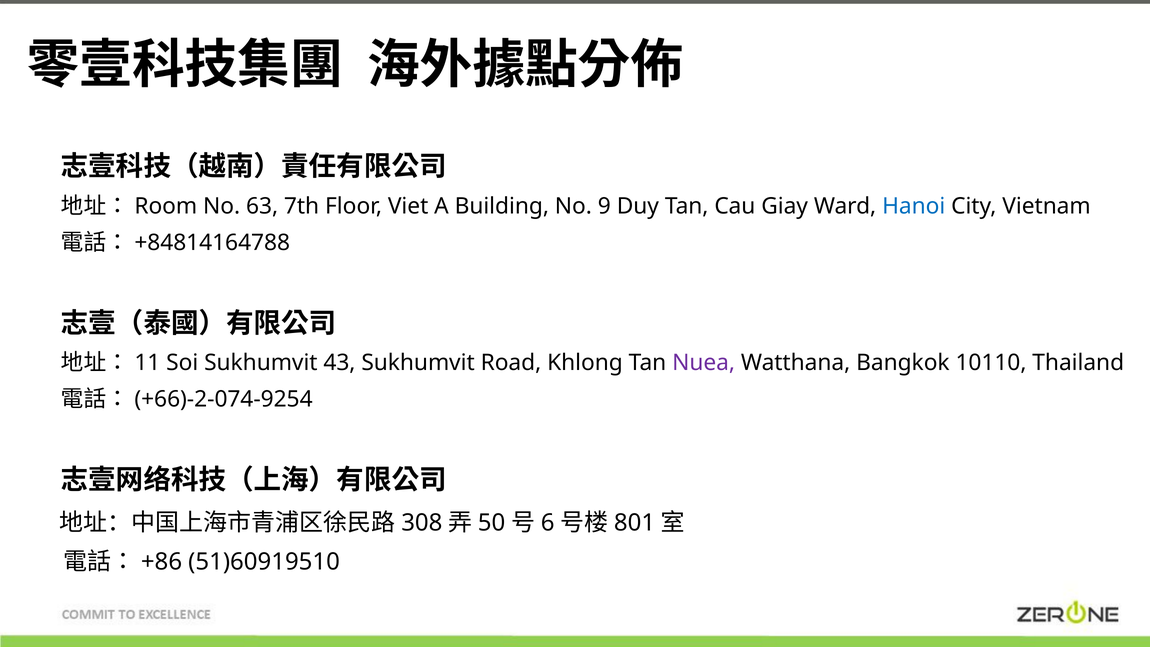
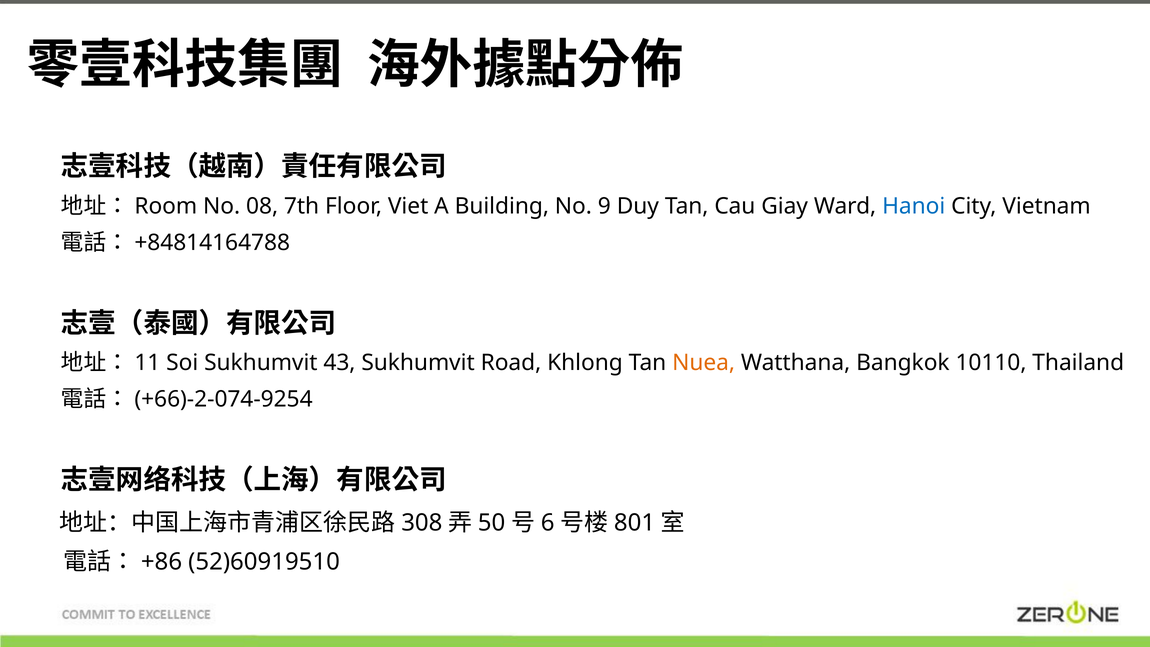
63: 63 -> 08
Nuea colour: purple -> orange
51)60919510: 51)60919510 -> 52)60919510
